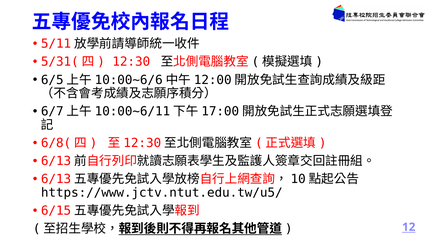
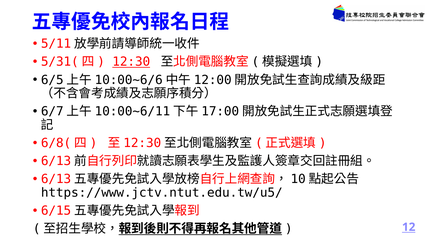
12:30 underline: none -> present
